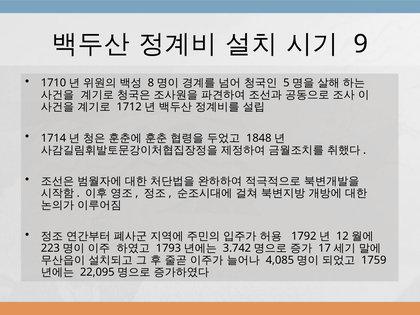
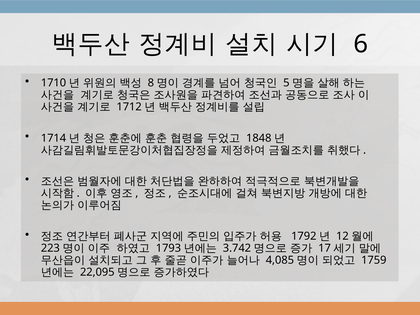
9: 9 -> 6
